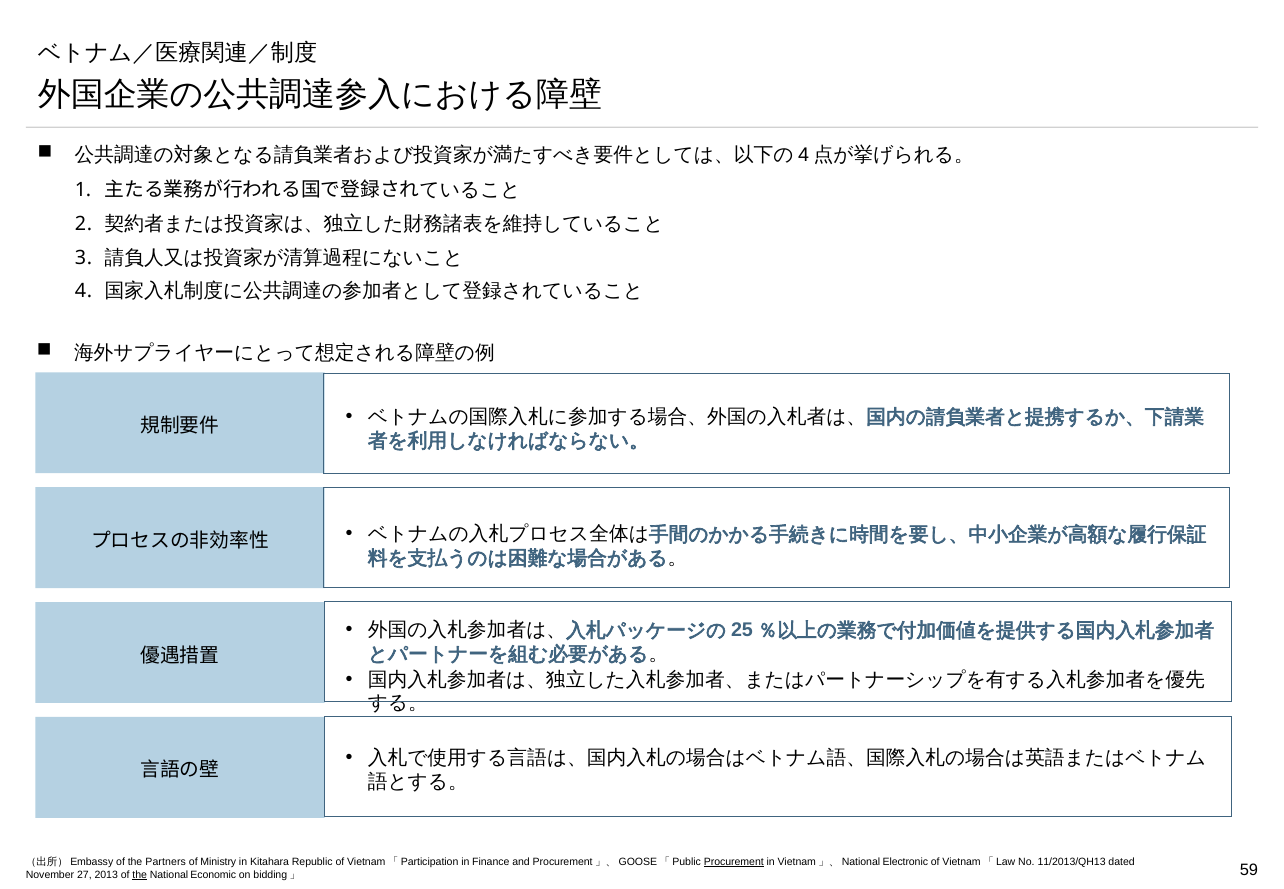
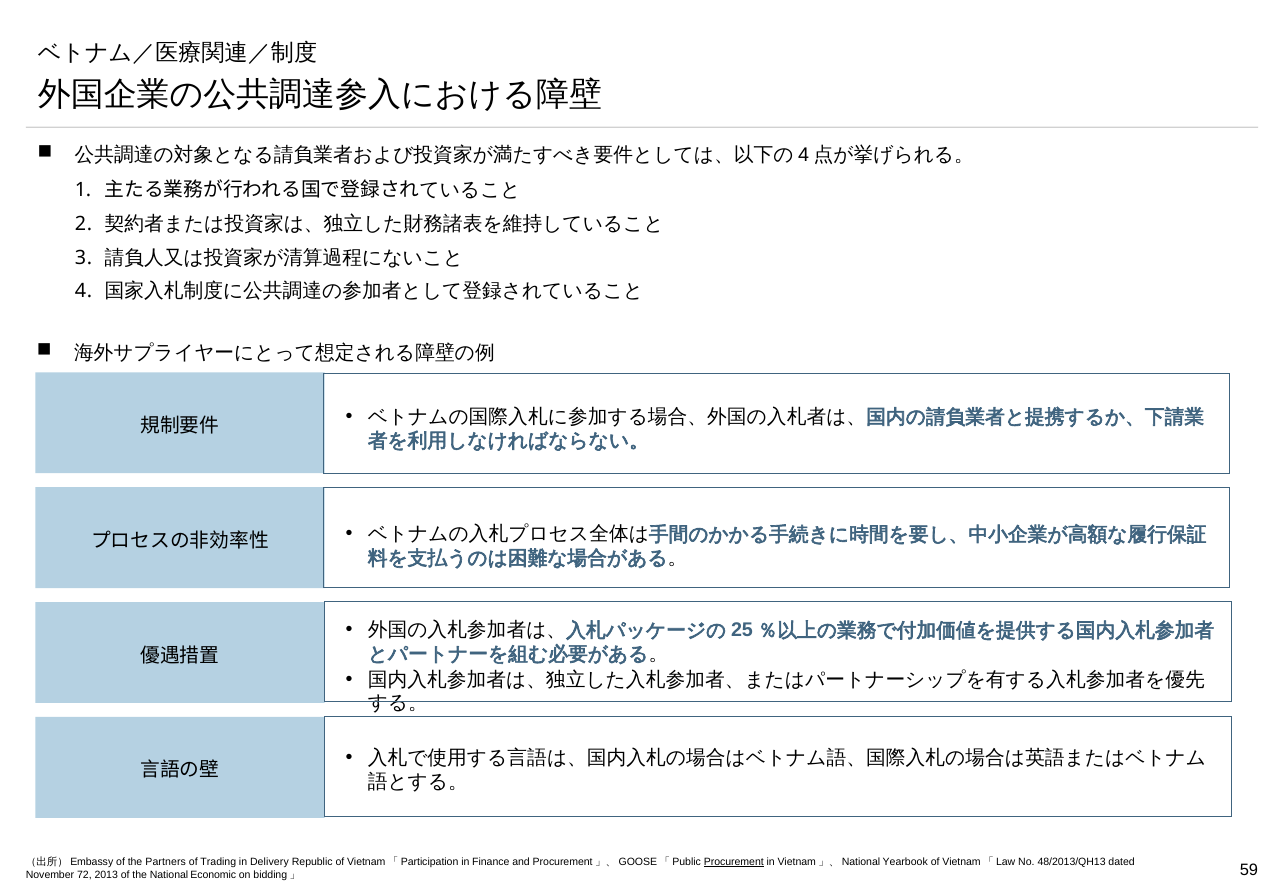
Ministry: Ministry -> Trading
Kitahara: Kitahara -> Delivery
Electronic: Electronic -> Yearbook
11/2013/QH13: 11/2013/QH13 -> 48/2013/QH13
27: 27 -> 72
the at (140, 875) underline: present -> none
